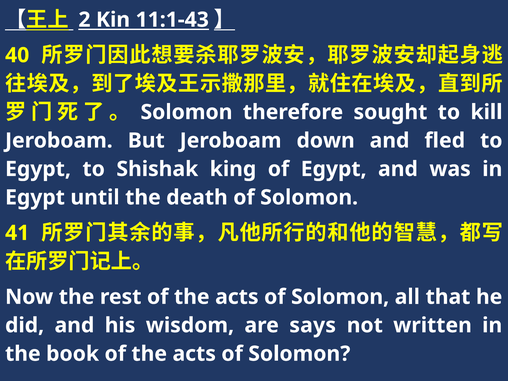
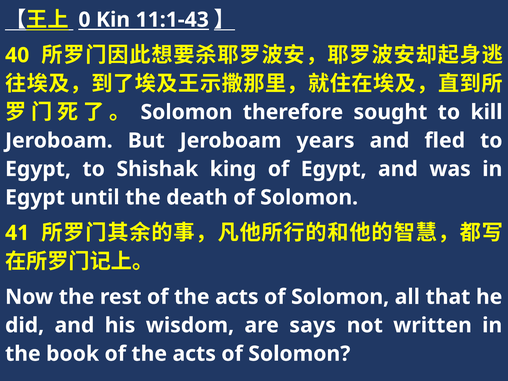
2: 2 -> 0
down: down -> years
